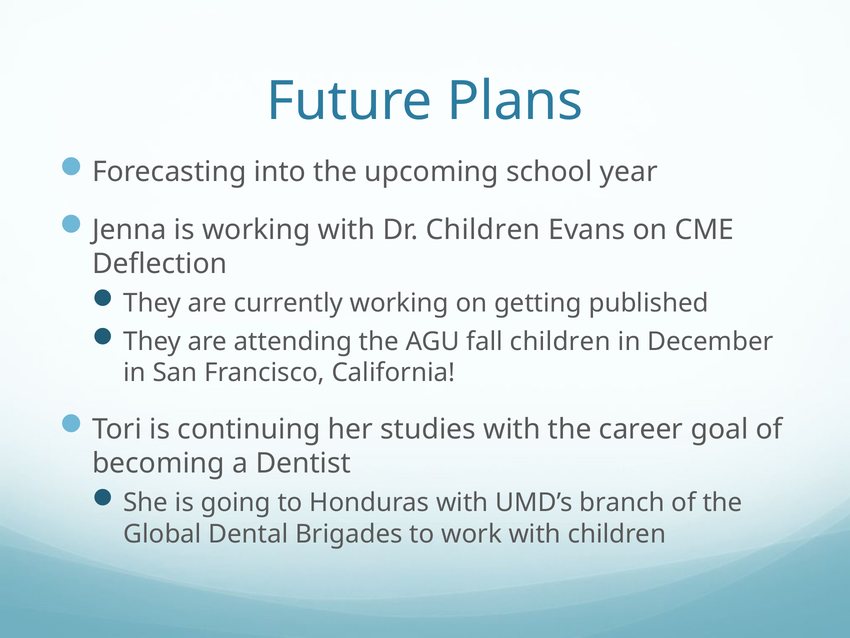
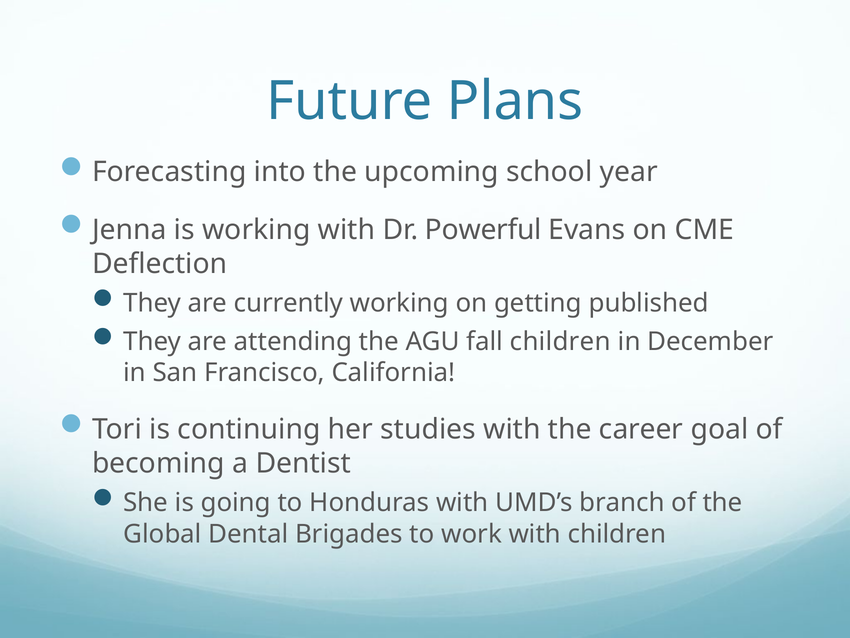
Dr Children: Children -> Powerful
